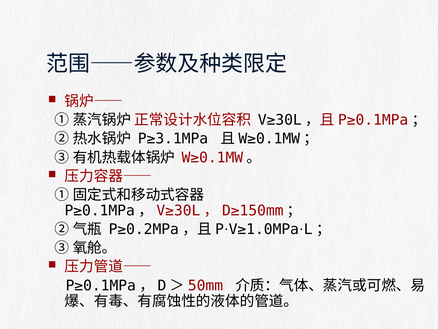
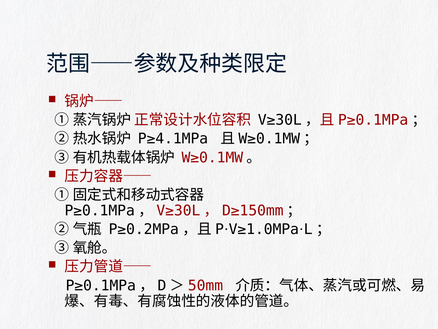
P≥3.1MPa: P≥3.1MPa -> P≥4.1MPa
